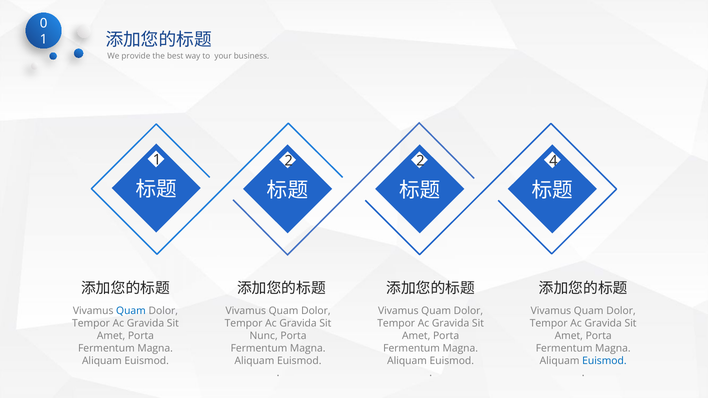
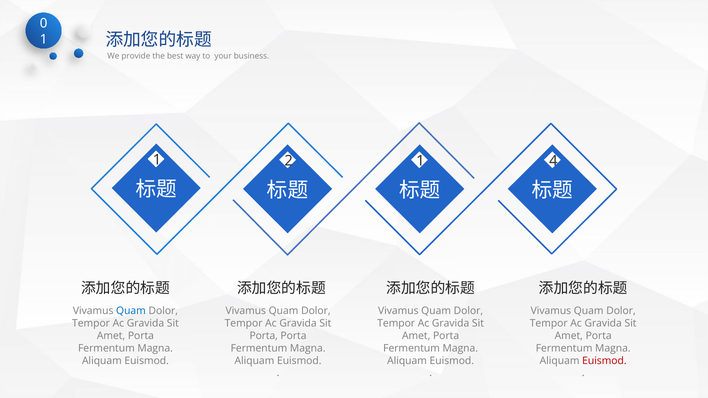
2 2: 2 -> 1
Nunc at (264, 336): Nunc -> Porta
Euismod at (604, 361) colour: blue -> red
